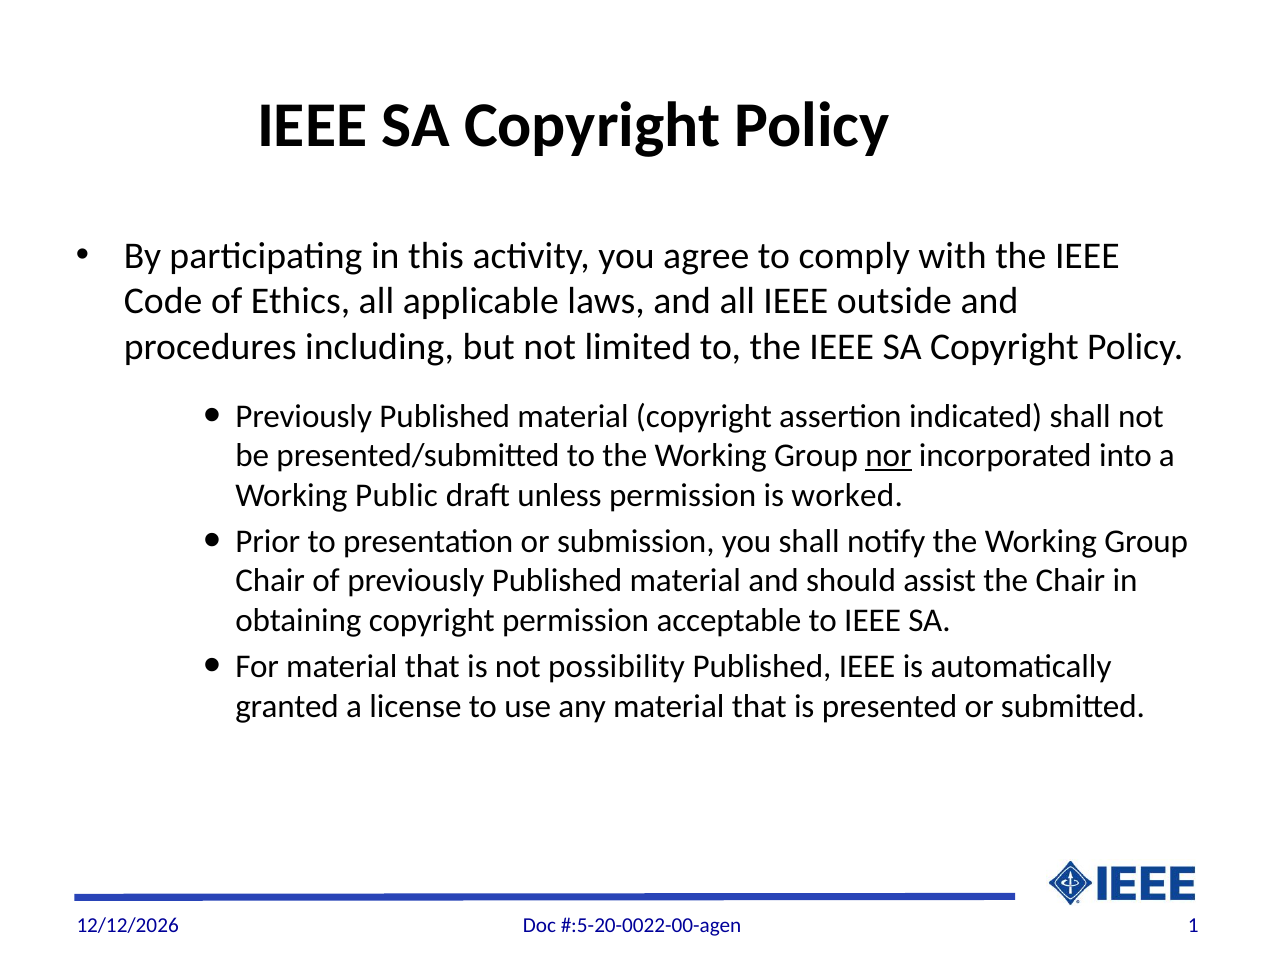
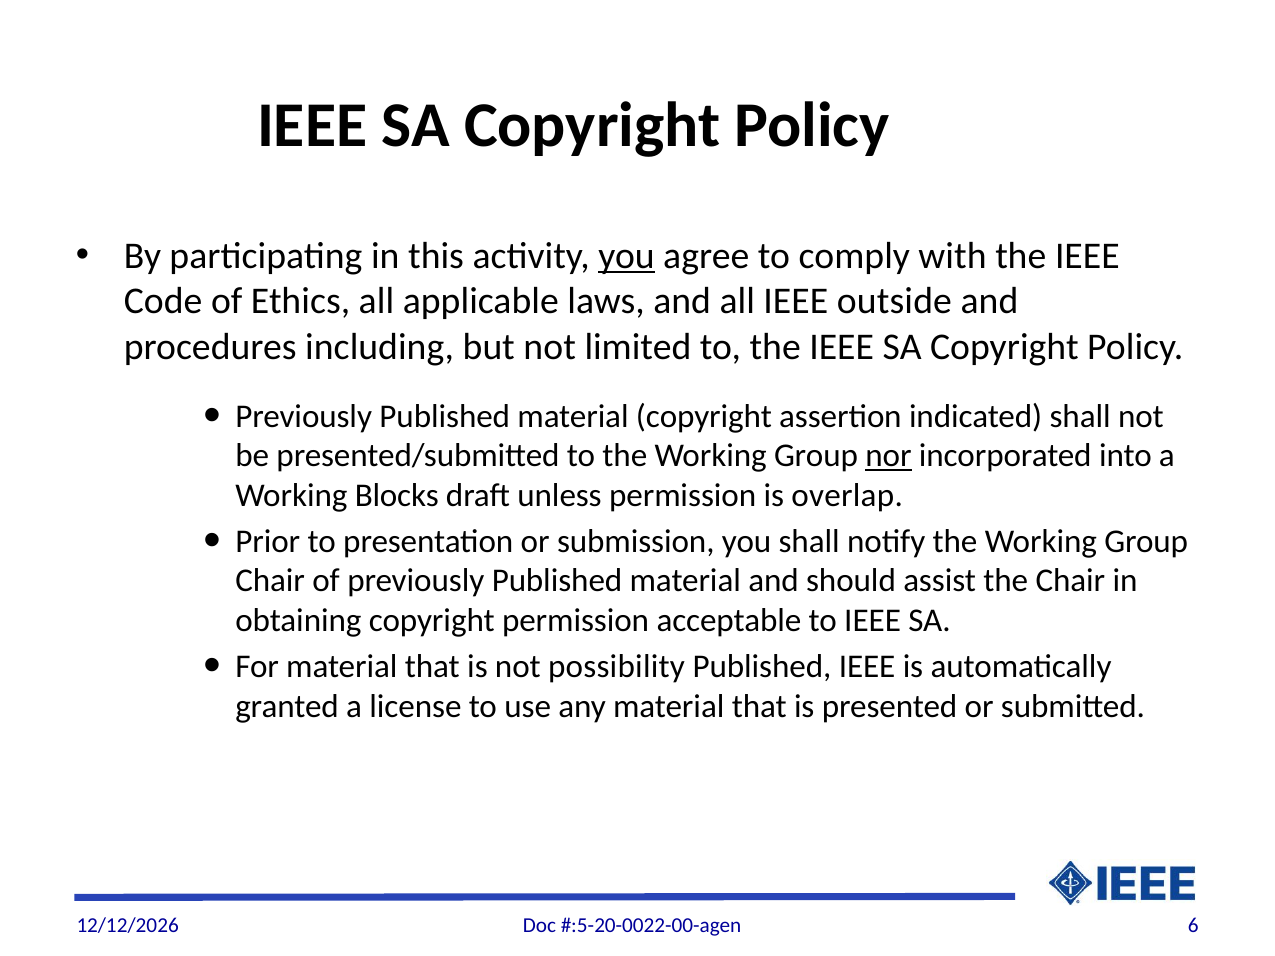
you at (627, 256) underline: none -> present
Public: Public -> Blocks
worked: worked -> overlap
1: 1 -> 6
